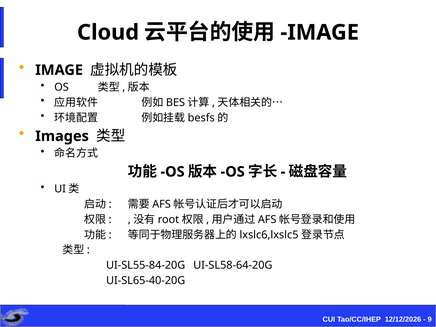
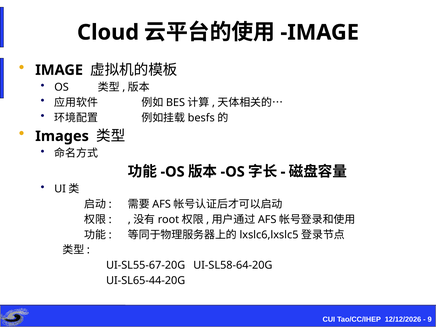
UI-SL55-84-20G: UI-SL55-84-20G -> UI-SL55-67-20G
UI-SL65-40-20G: UI-SL65-40-20G -> UI-SL65-44-20G
